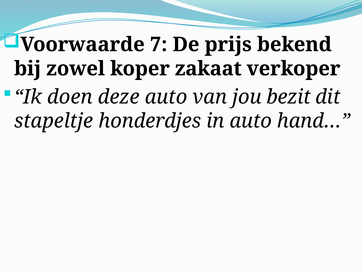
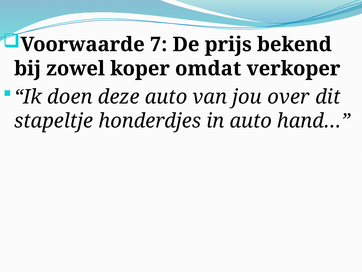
zakaat: zakaat -> omdat
bezit: bezit -> over
